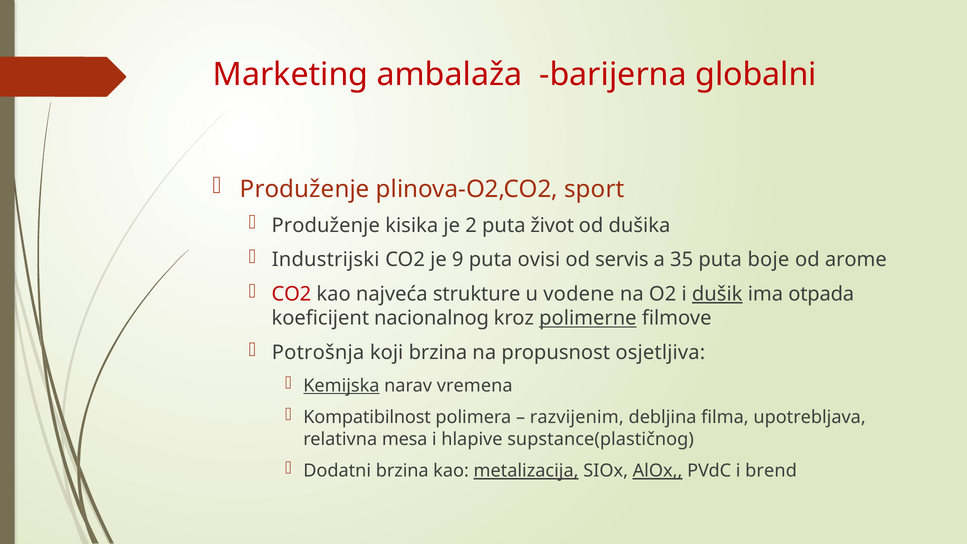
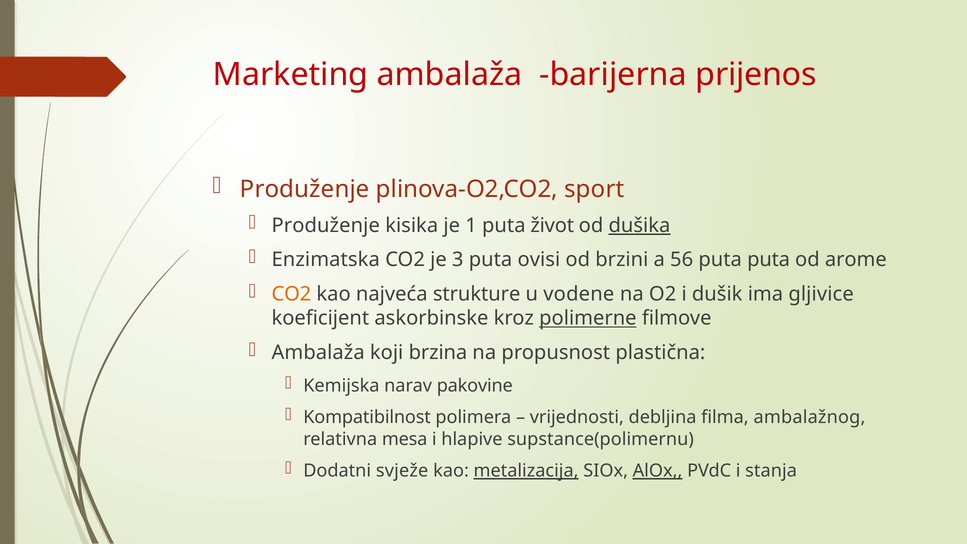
globalni: globalni -> prijenos
2: 2 -> 1
dušika underline: none -> present
Industrijski: Industrijski -> Enzimatska
9: 9 -> 3
servis: servis -> brzini
35: 35 -> 56
puta boje: boje -> puta
CO2 at (291, 294) colour: red -> orange
dušik underline: present -> none
otpada: otpada -> gljivice
nacionalnog: nacionalnog -> askorbinske
Potrošnja at (318, 353): Potrošnja -> Ambalaža
osjetljiva: osjetljiva -> plastična
Kemijska underline: present -> none
vremena: vremena -> pakovine
razvijenim: razvijenim -> vrijednosti
upotrebljava: upotrebljava -> ambalažnog
supstance(plastičnog: supstance(plastičnog -> supstance(polimernu
Dodatni brzina: brzina -> svježe
brend: brend -> stanja
